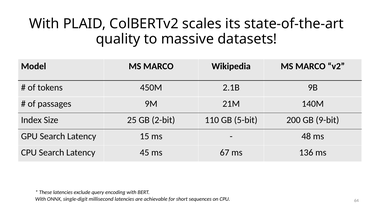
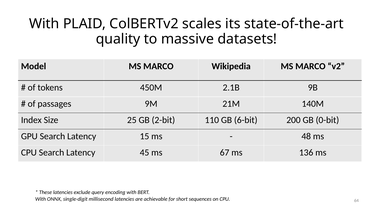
5-bit: 5-bit -> 6-bit
9-bit: 9-bit -> 0-bit
